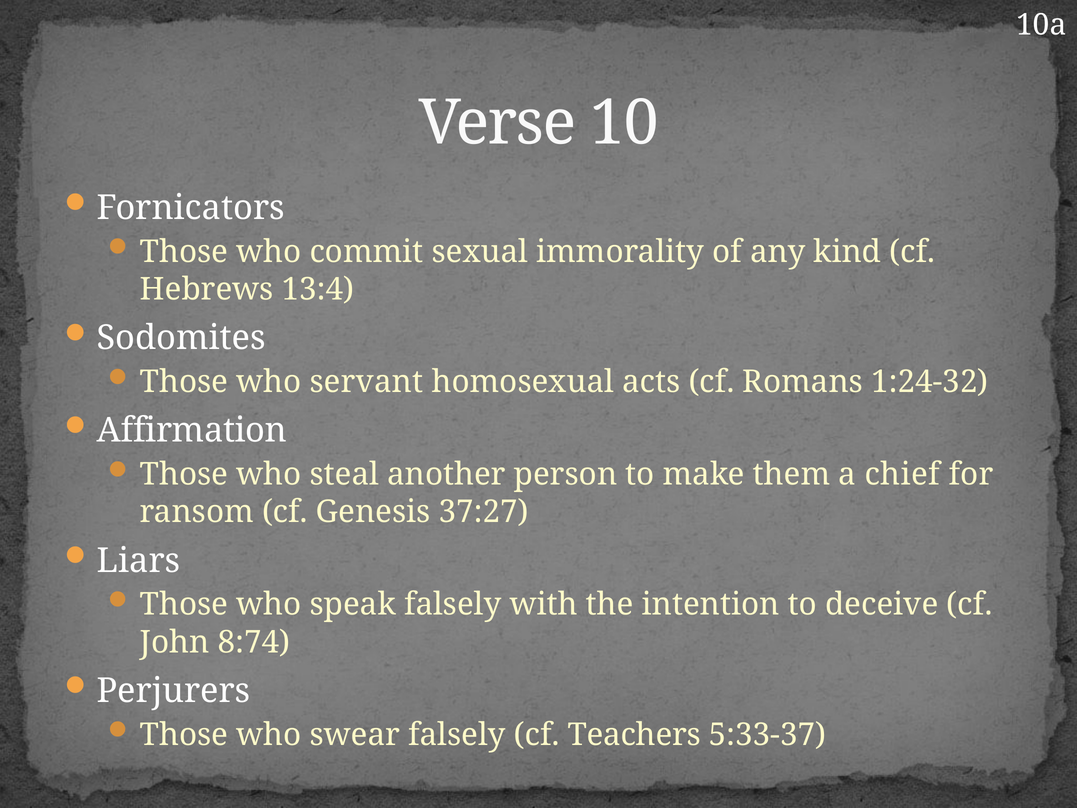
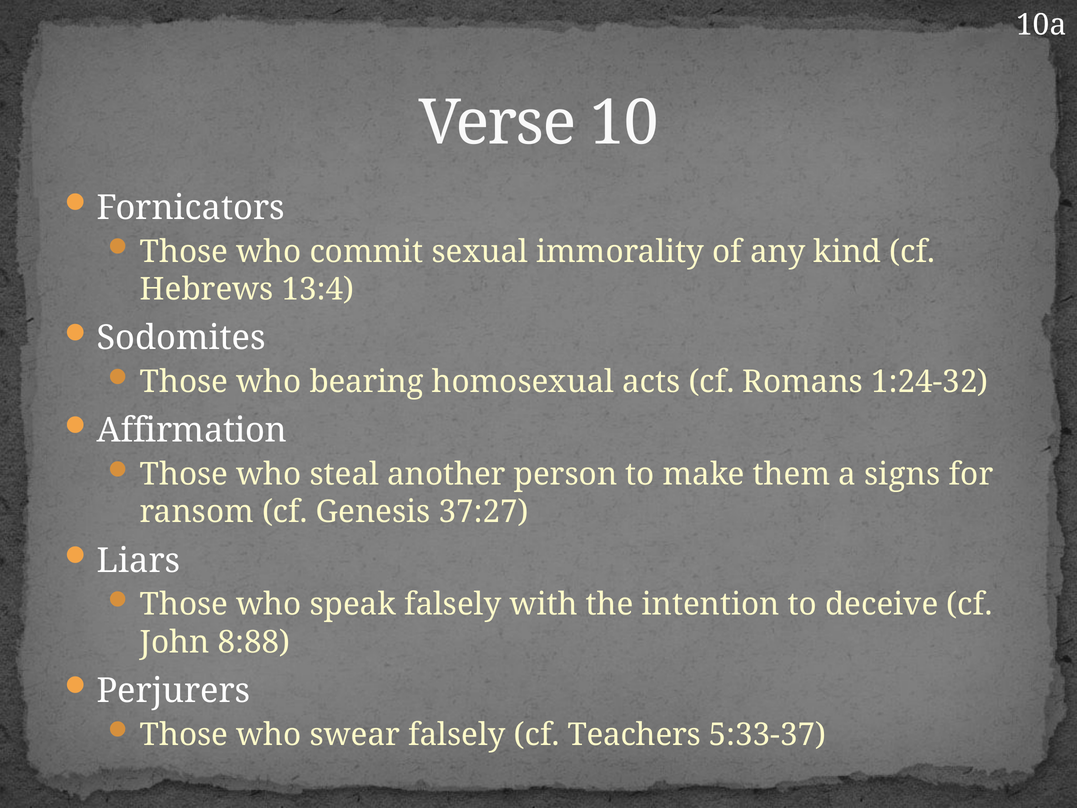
servant: servant -> bearing
chief: chief -> signs
8:74: 8:74 -> 8:88
